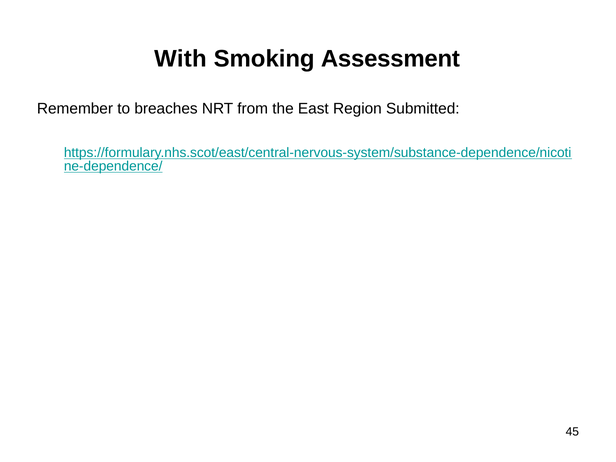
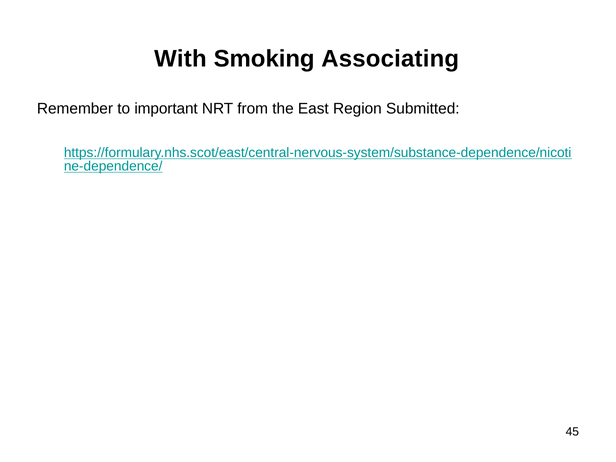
Assessment: Assessment -> Associating
breaches: breaches -> important
